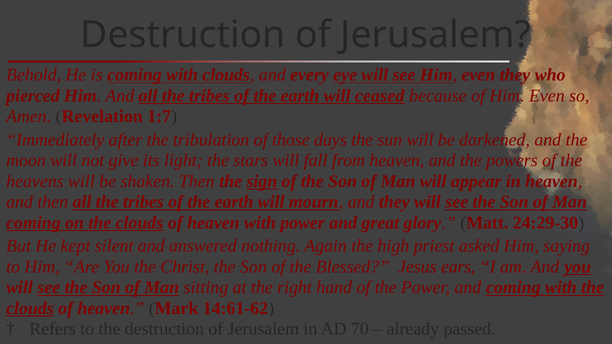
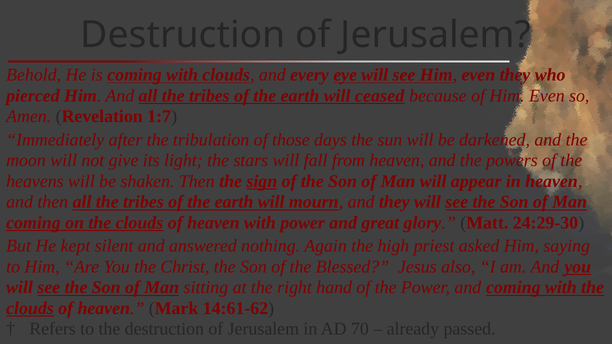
ears: ears -> also
